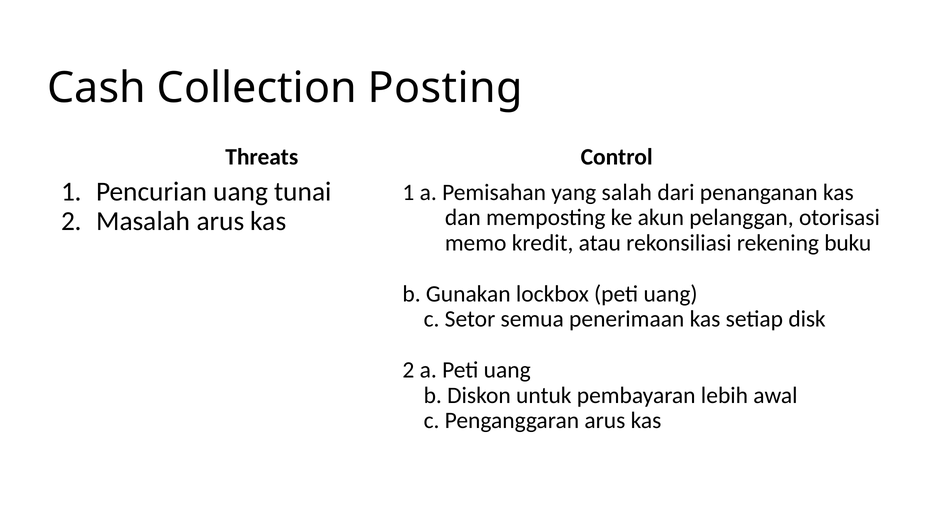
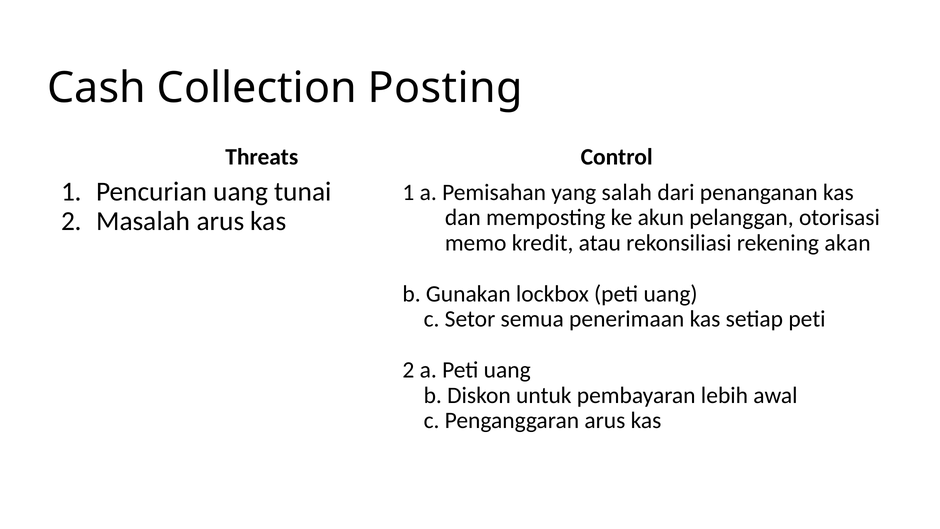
buku: buku -> akan
setiap disk: disk -> peti
